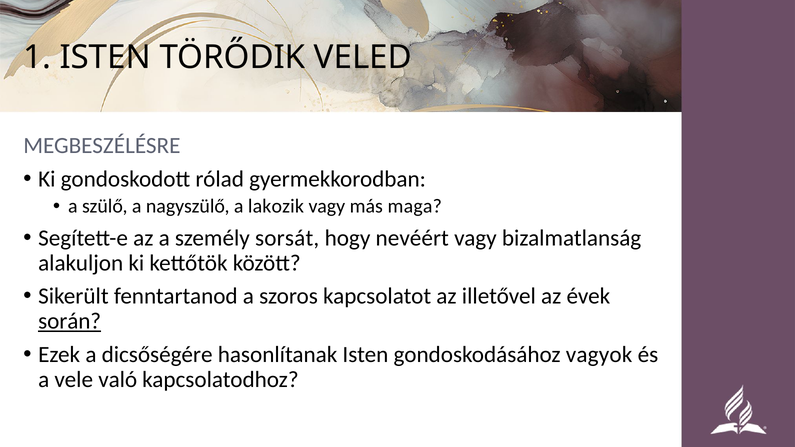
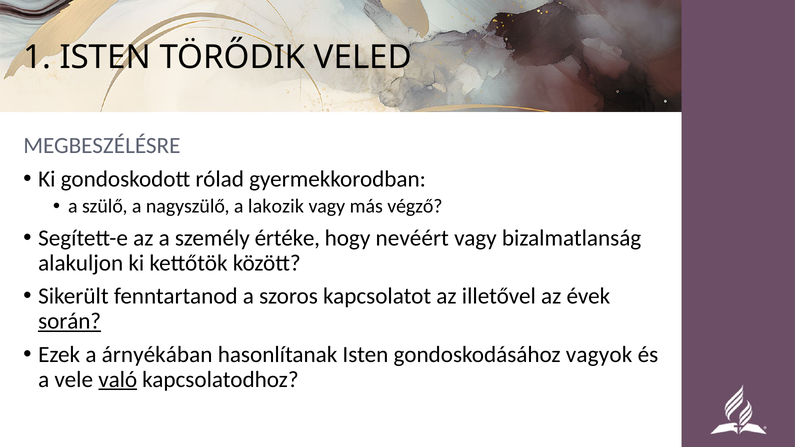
maga: maga -> végző
sorsát: sorsát -> értéke
dicsőségére: dicsőségére -> árnyékában
való underline: none -> present
